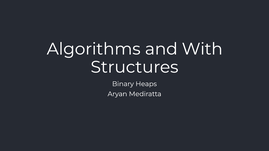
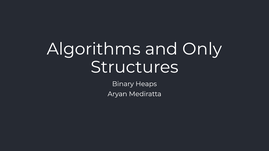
With: With -> Only
